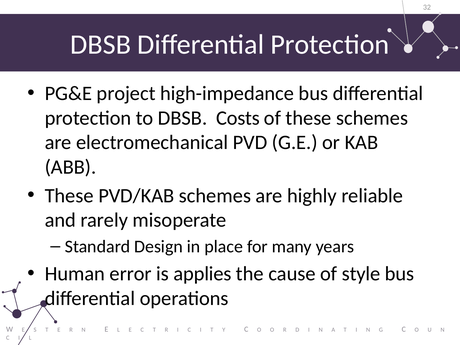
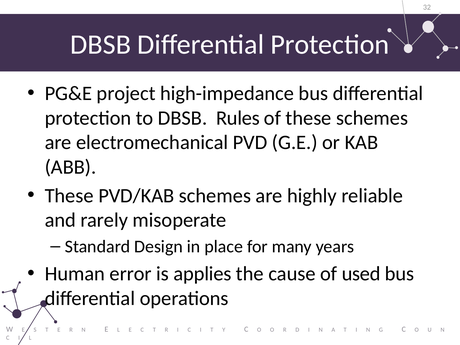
Costs: Costs -> Rules
style: style -> used
